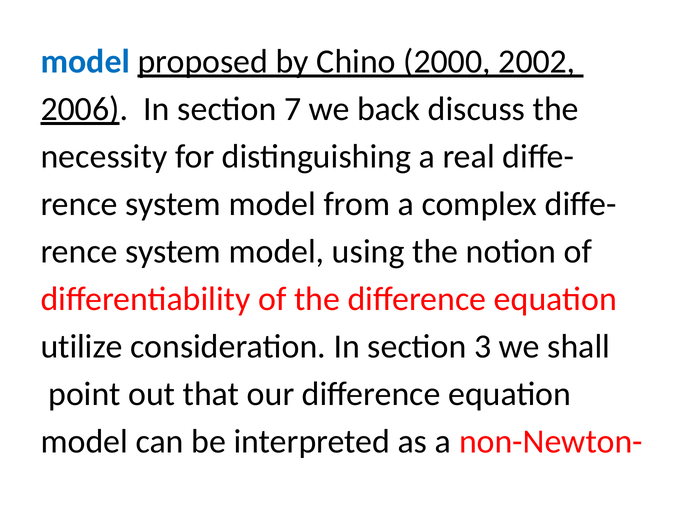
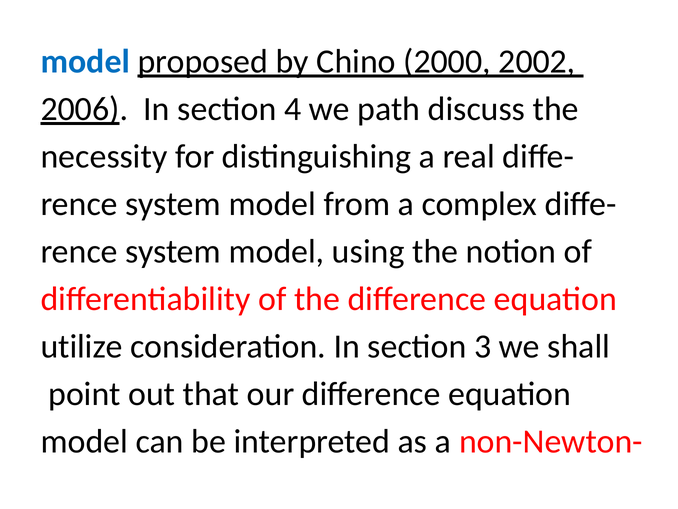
7: 7 -> 4
back: back -> path
